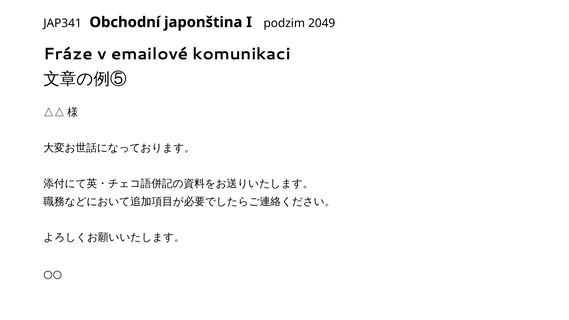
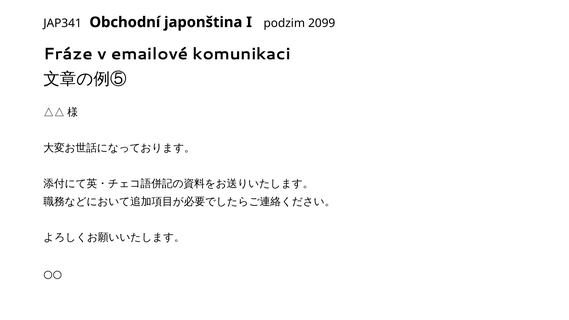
2049: 2049 -> 2099
